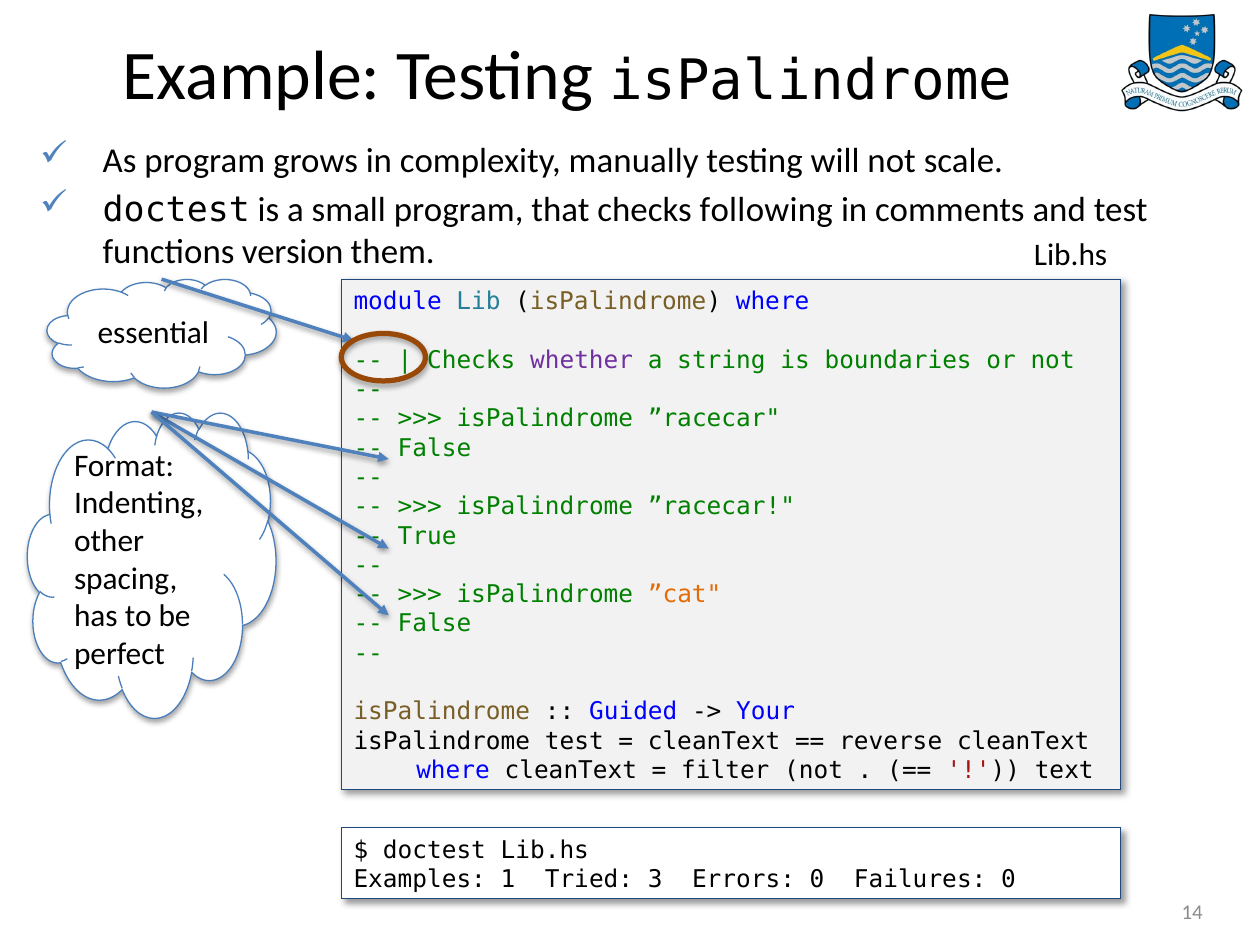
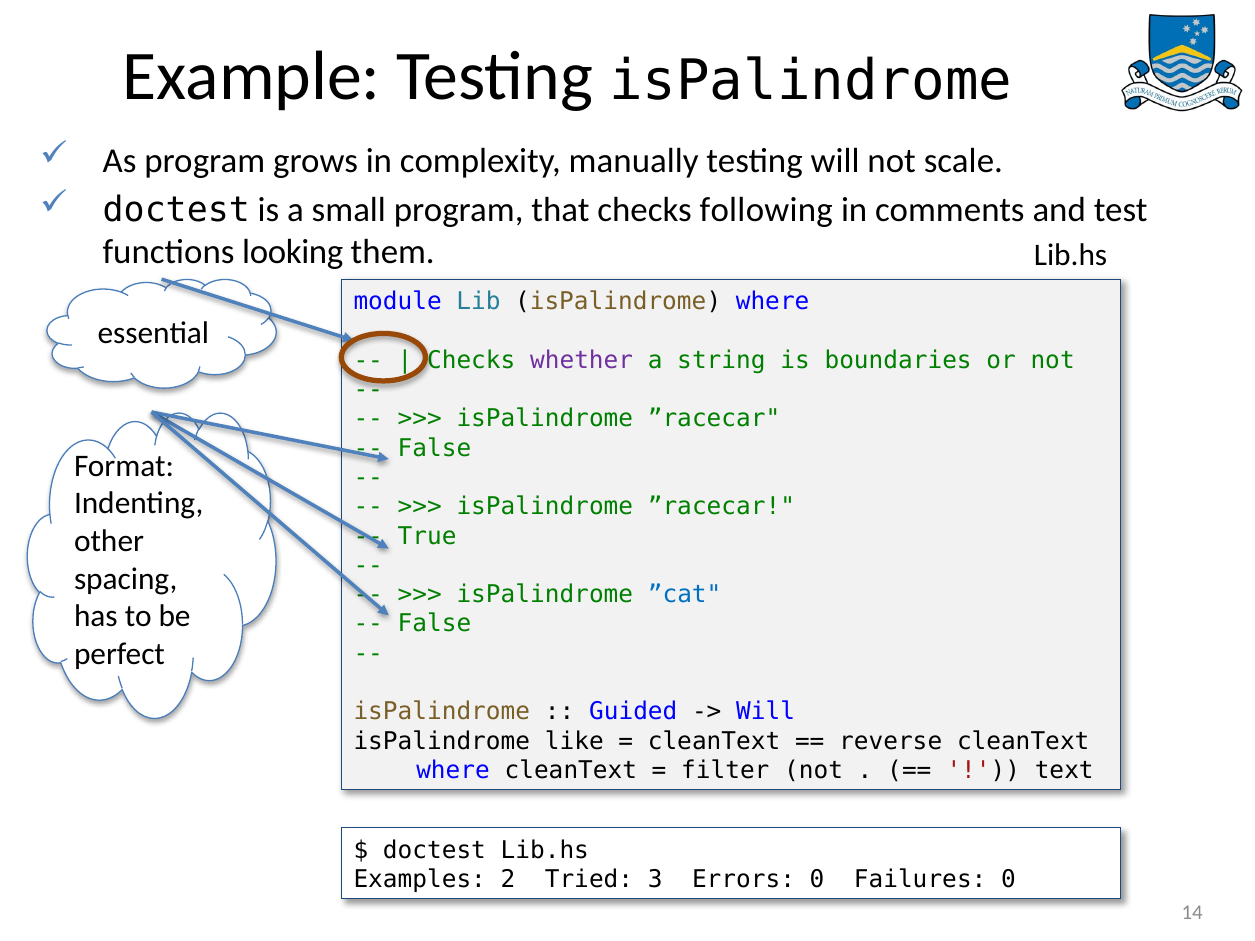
version: version -> looking
”cat colour: orange -> blue
Your at (766, 712): Your -> Will
isPalindrome test: test -> like
1: 1 -> 2
